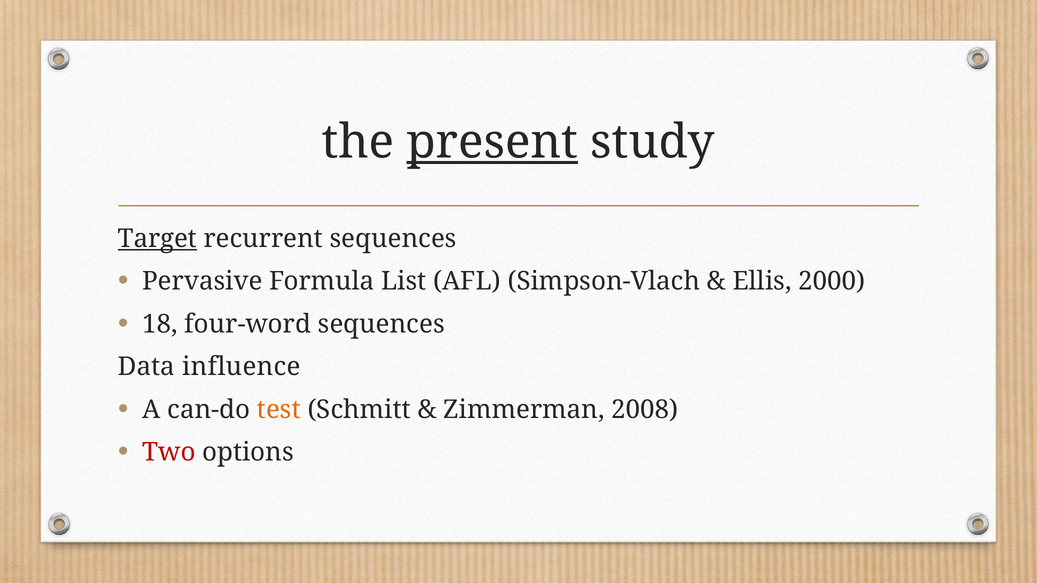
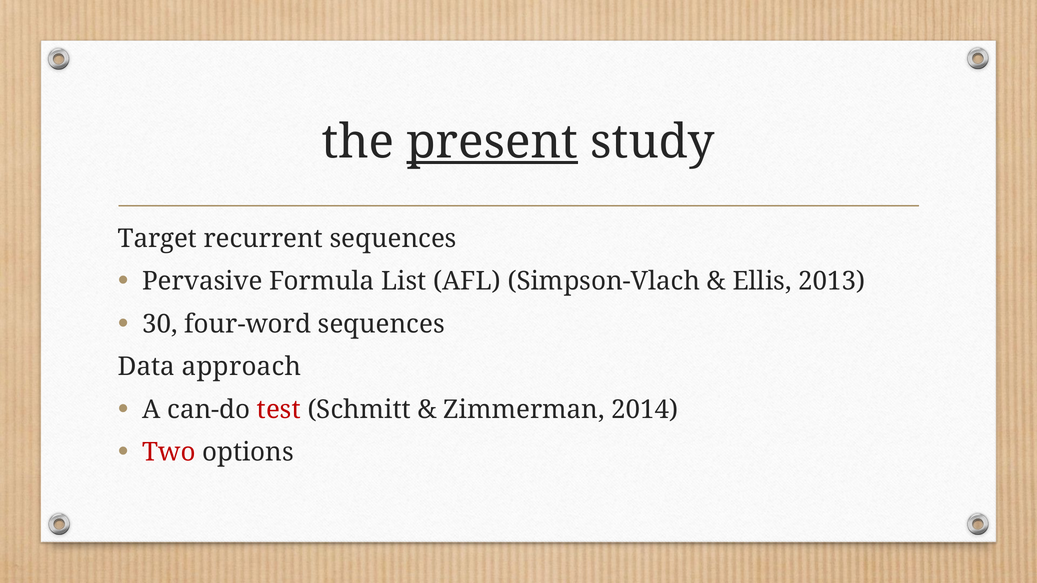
Target underline: present -> none
2000: 2000 -> 2013
18: 18 -> 30
influence: influence -> approach
test colour: orange -> red
2008: 2008 -> 2014
